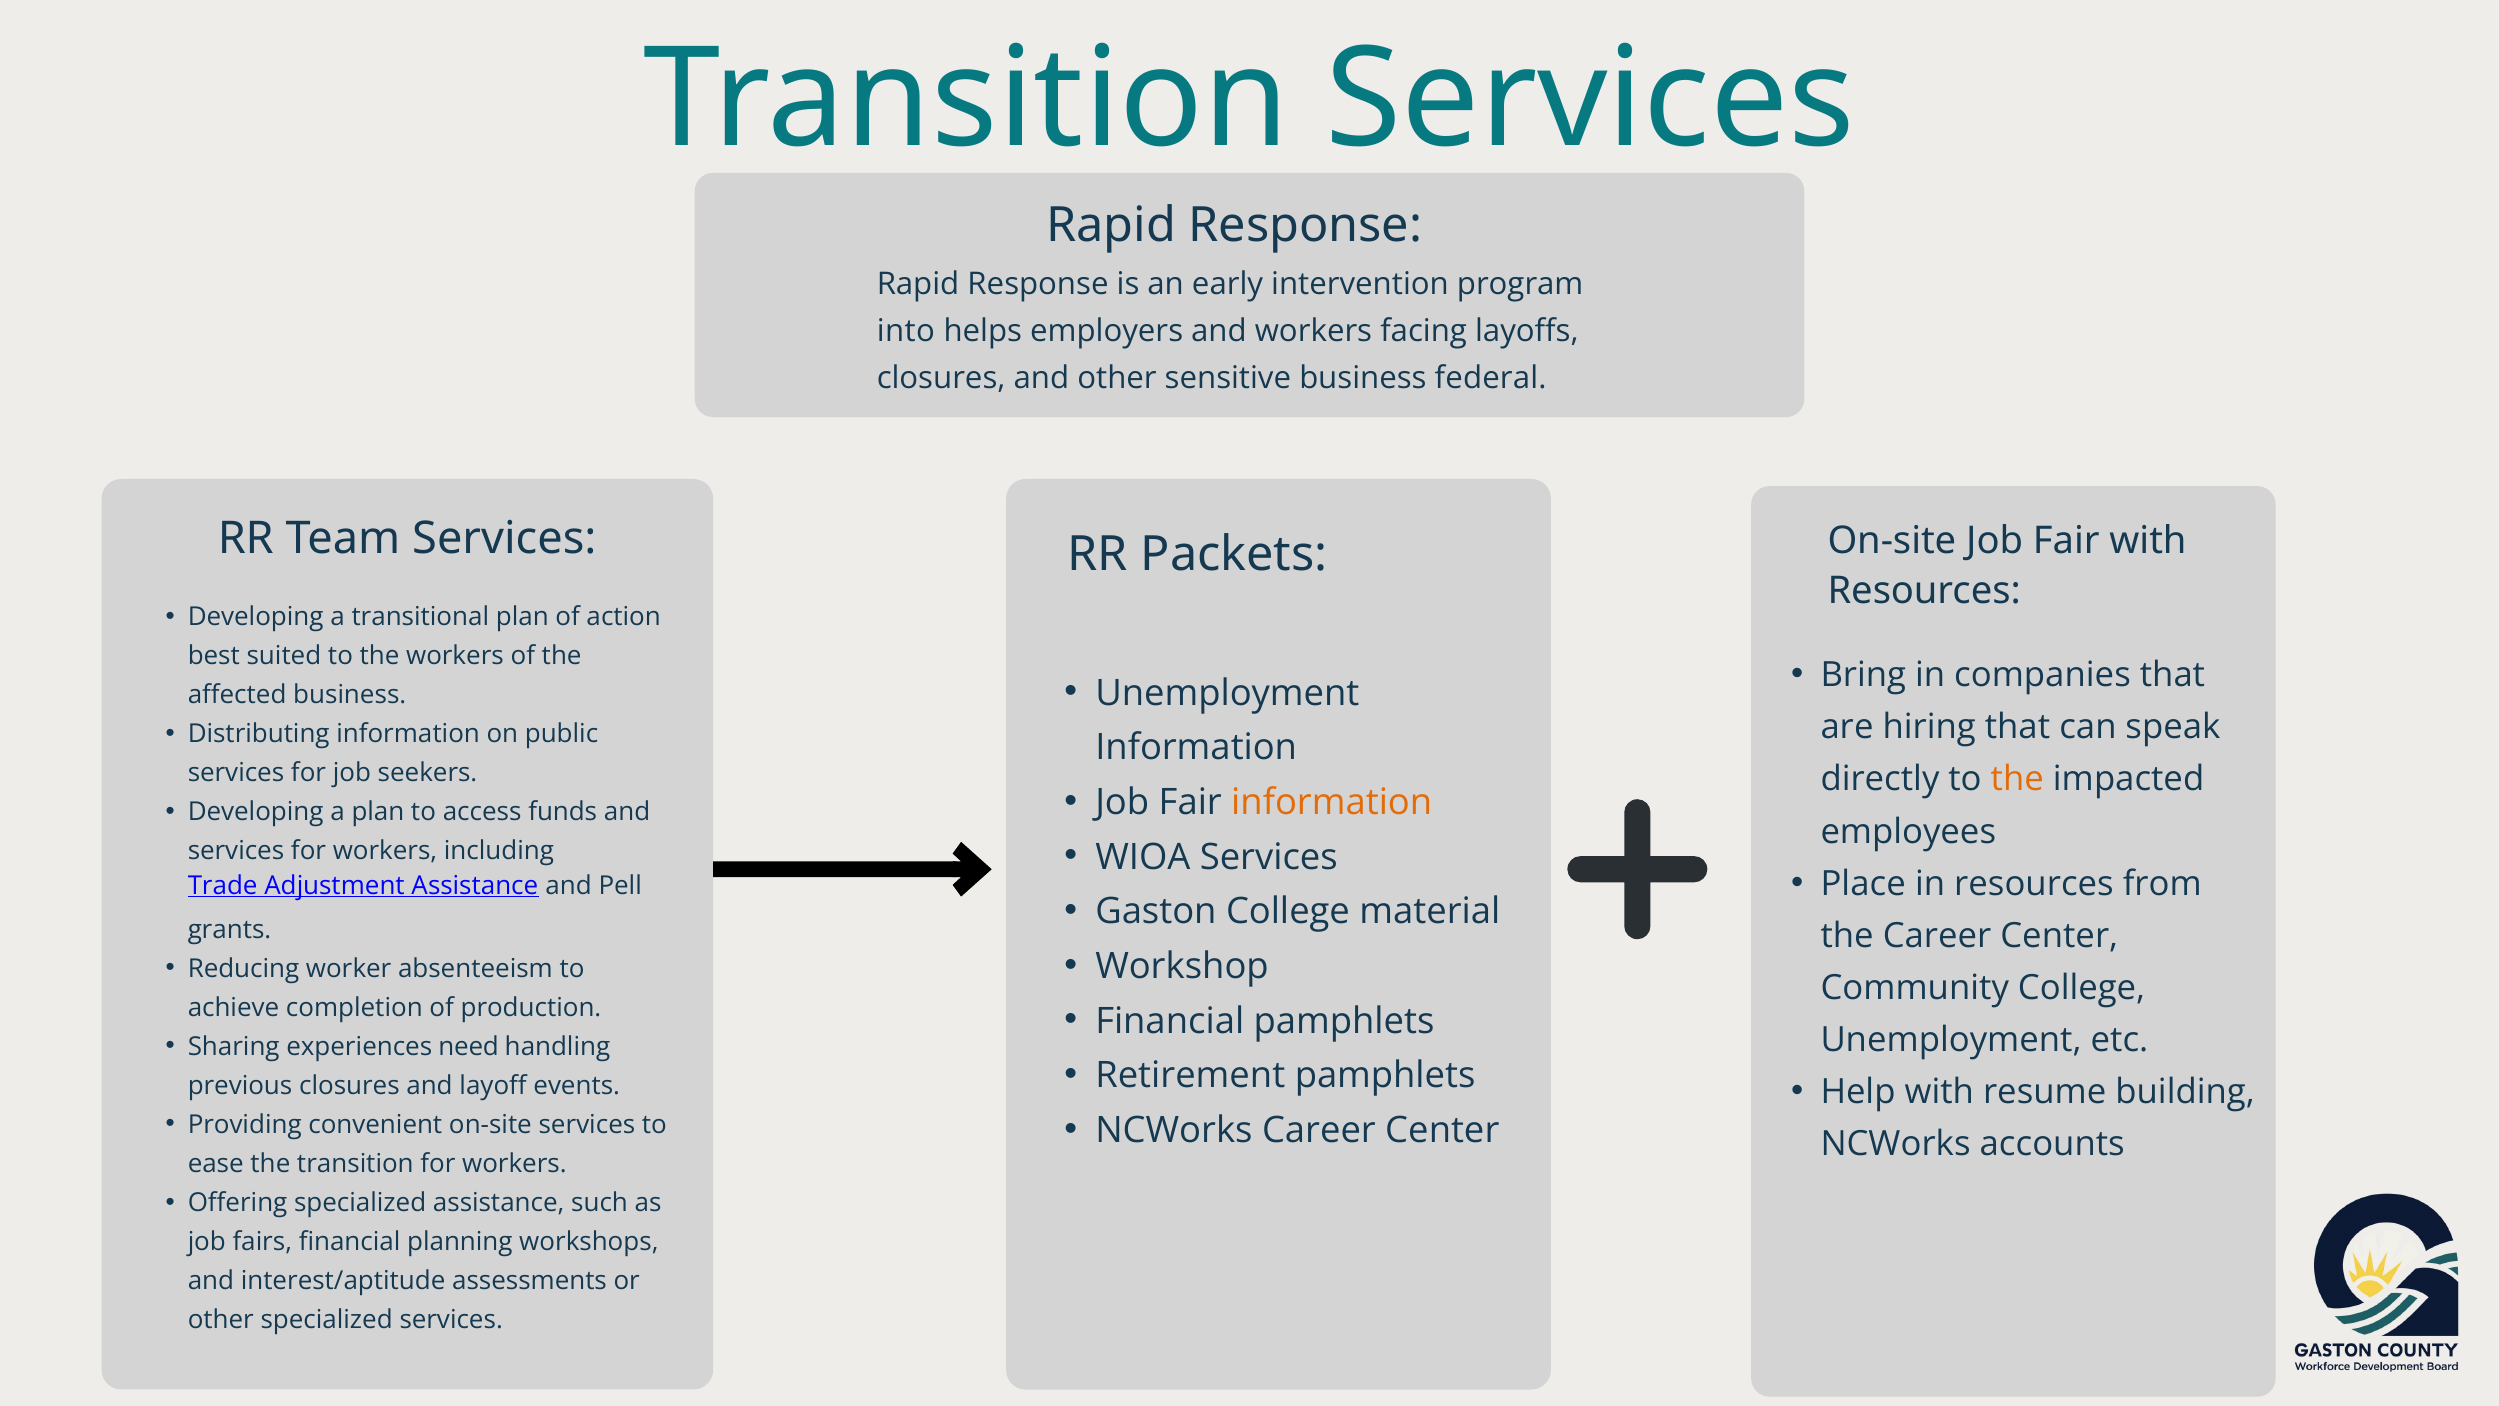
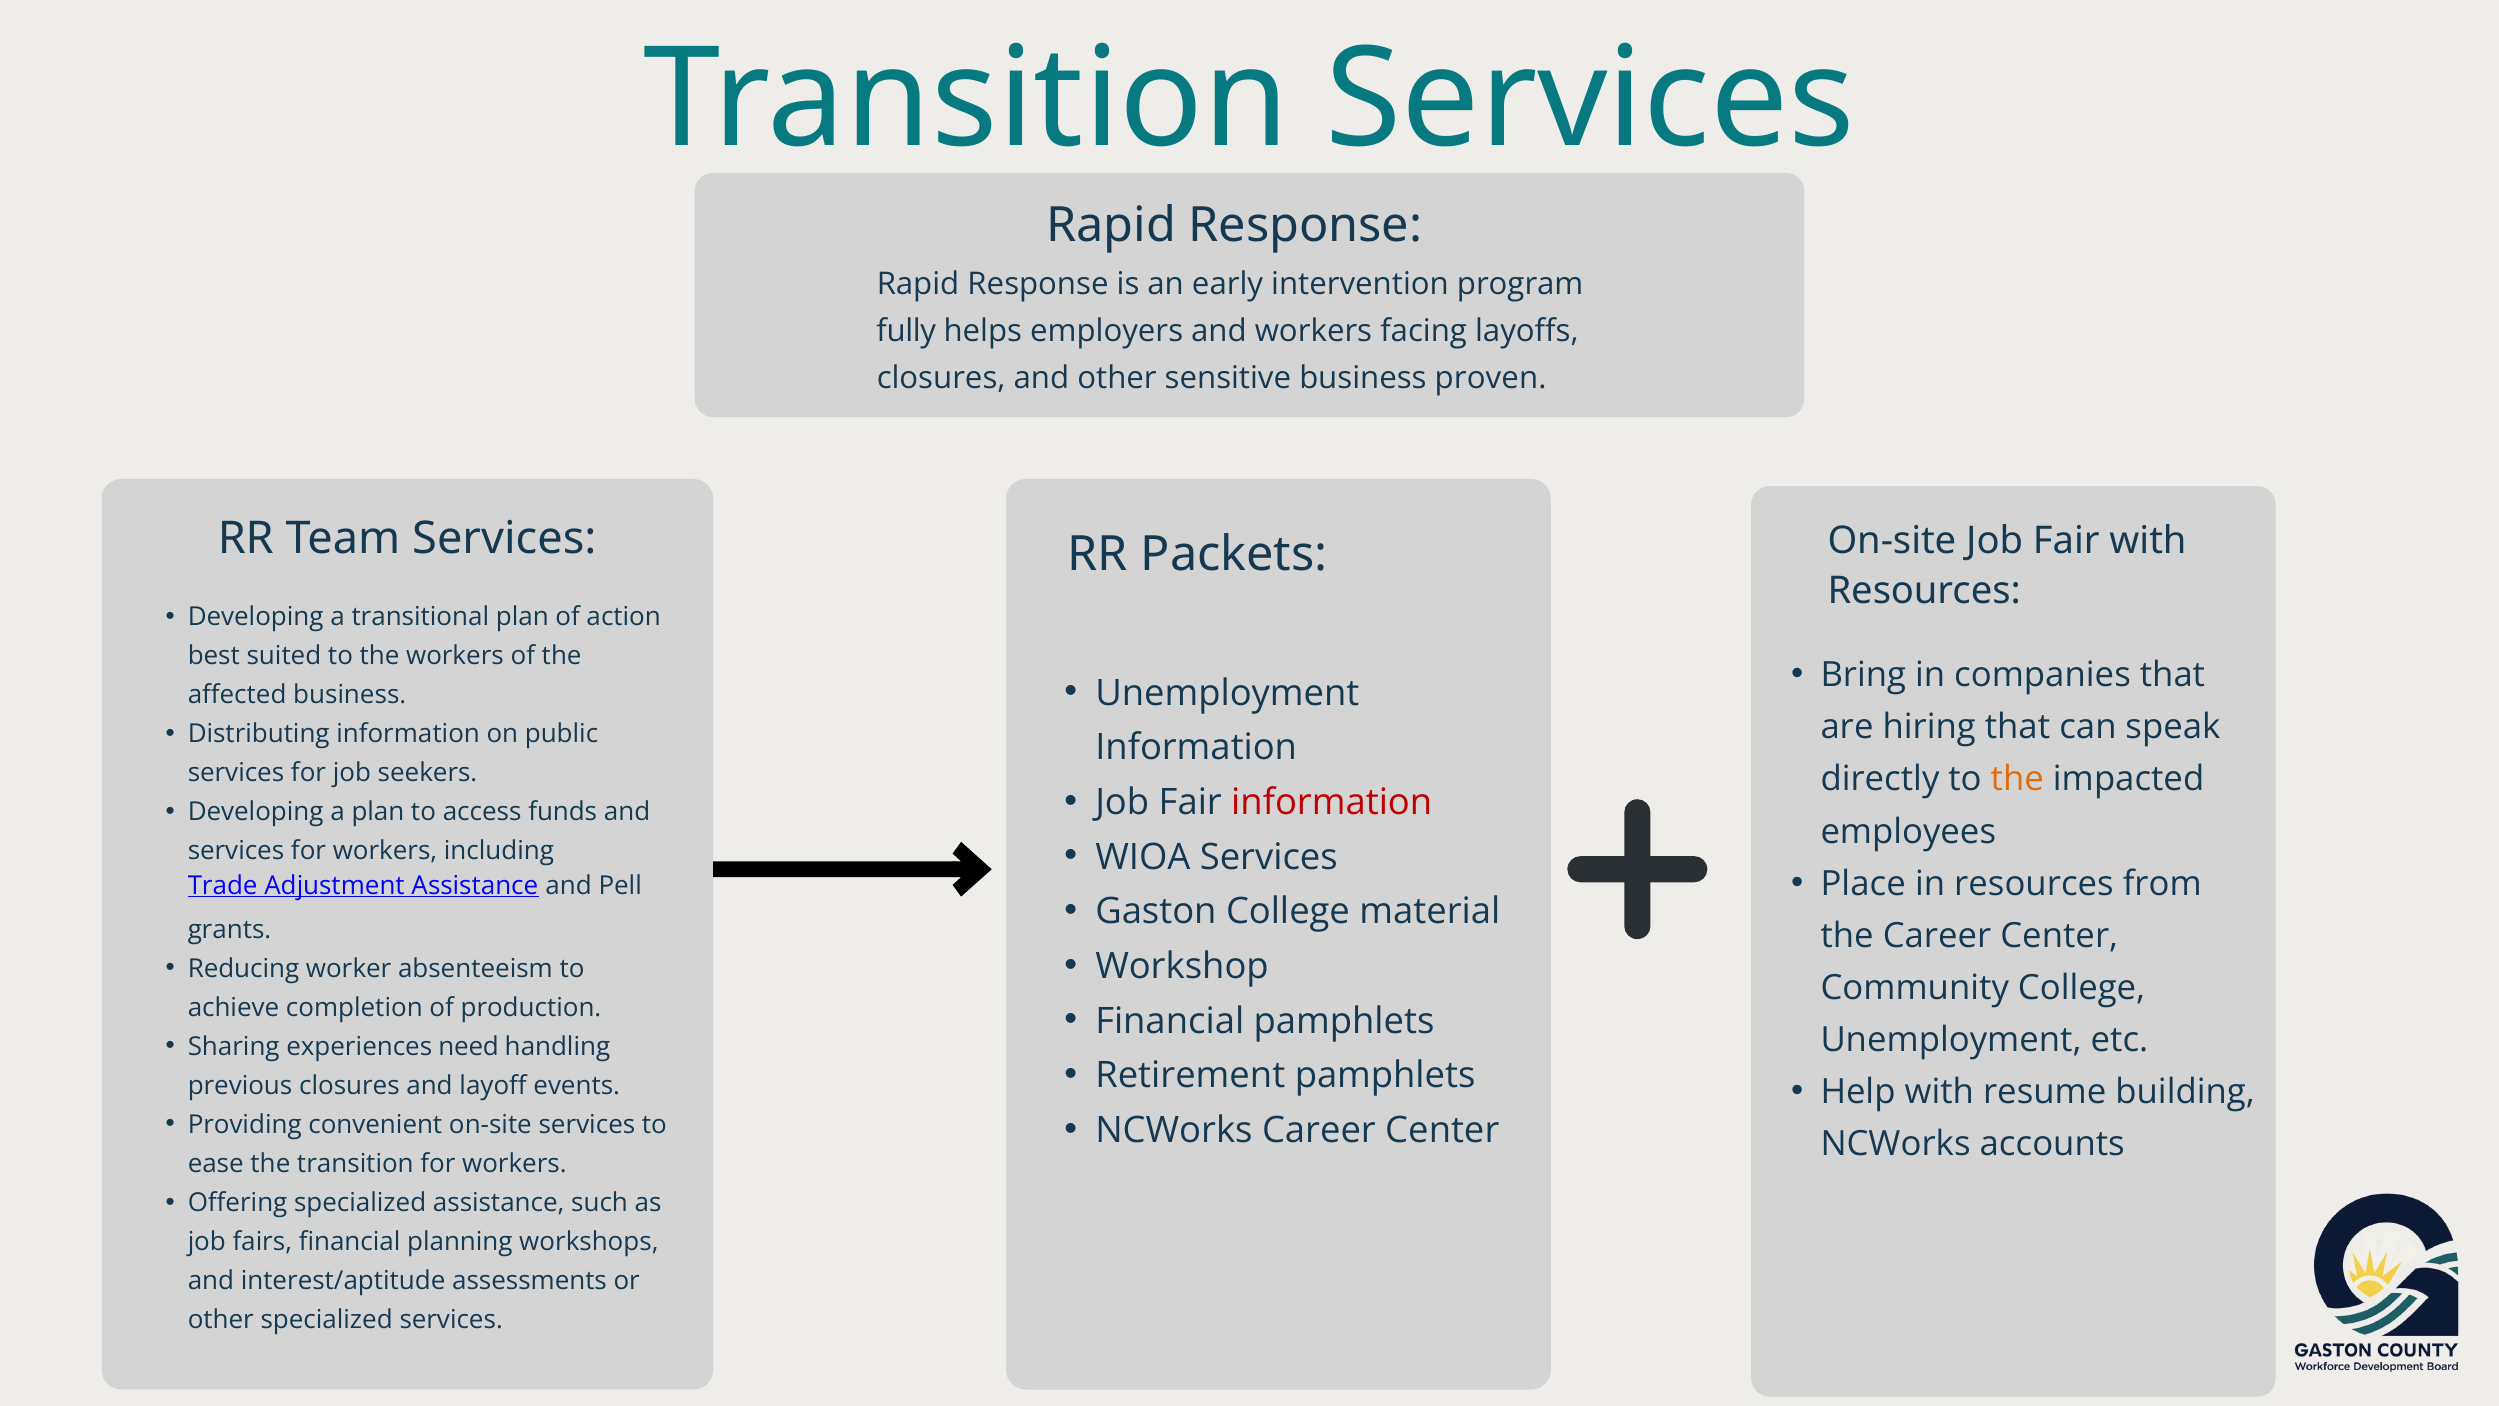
into: into -> fully
federal: federal -> proven
information at (1332, 802) colour: orange -> red
